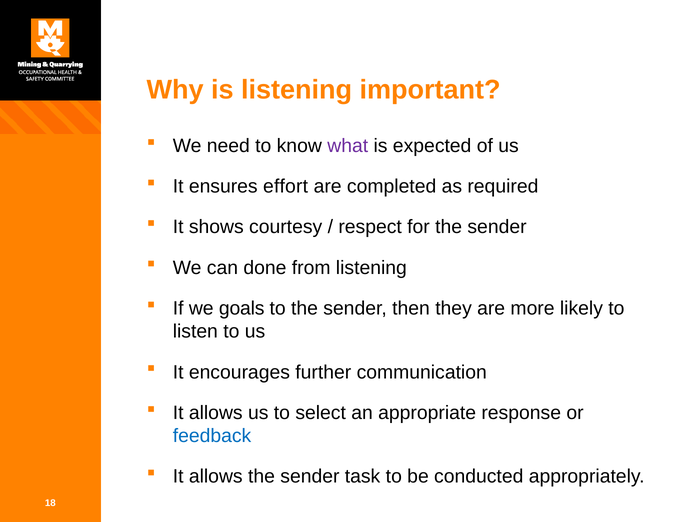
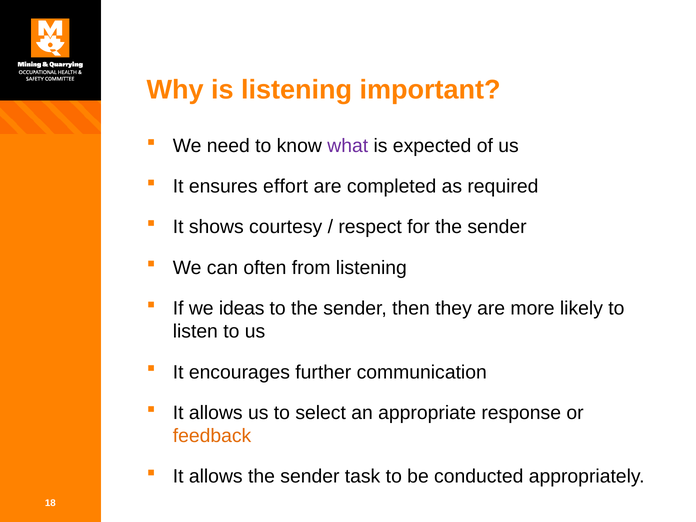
done: done -> often
goals: goals -> ideas
feedback colour: blue -> orange
